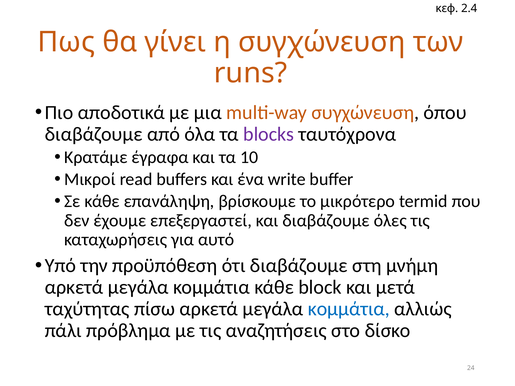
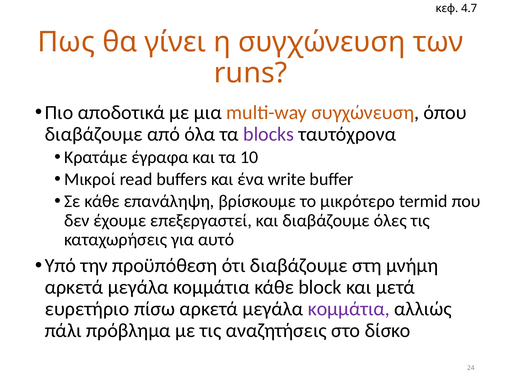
2.4: 2.4 -> 4.7
ταχύτητας: ταχύτητας -> ευρετήριο
κομμάτια at (349, 309) colour: blue -> purple
